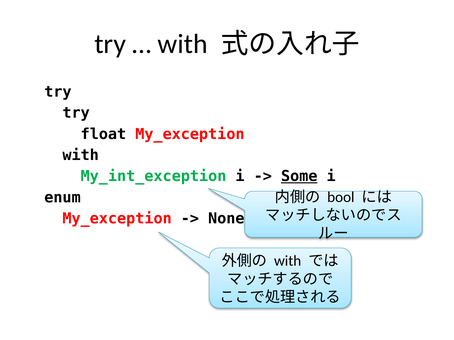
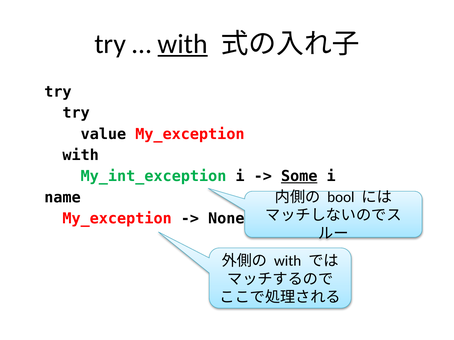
with at (183, 44) underline: none -> present
float: float -> value
enum: enum -> name
